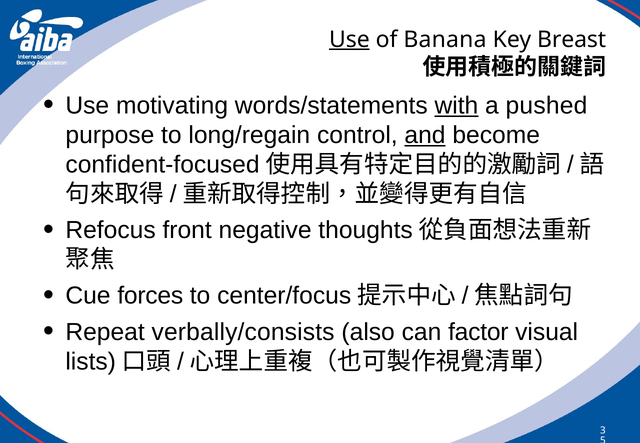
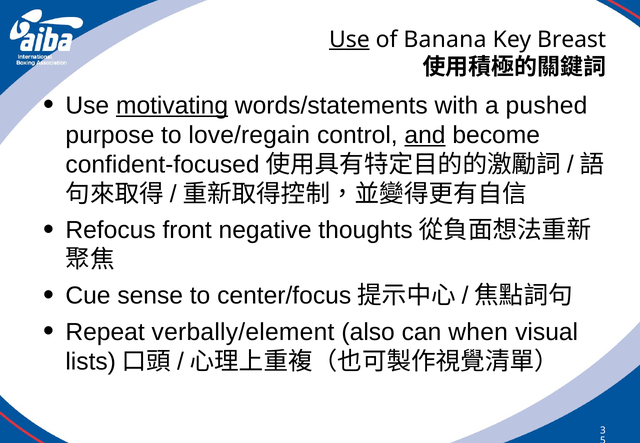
motivating underline: none -> present
with underline: present -> none
long/regain: long/regain -> love/regain
forces: forces -> sense
verbally/consists: verbally/consists -> verbally/element
factor: factor -> when
